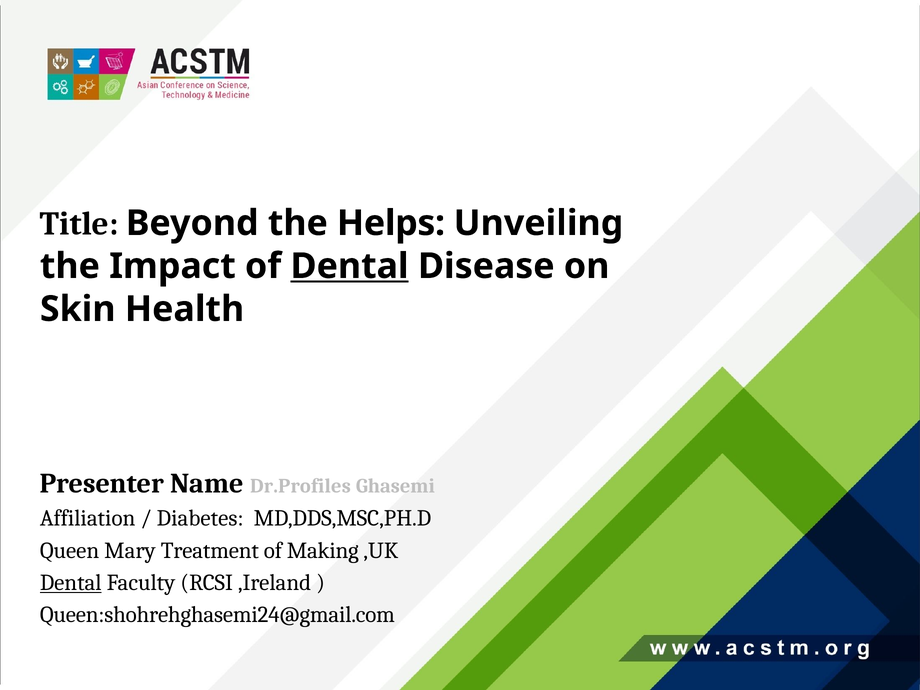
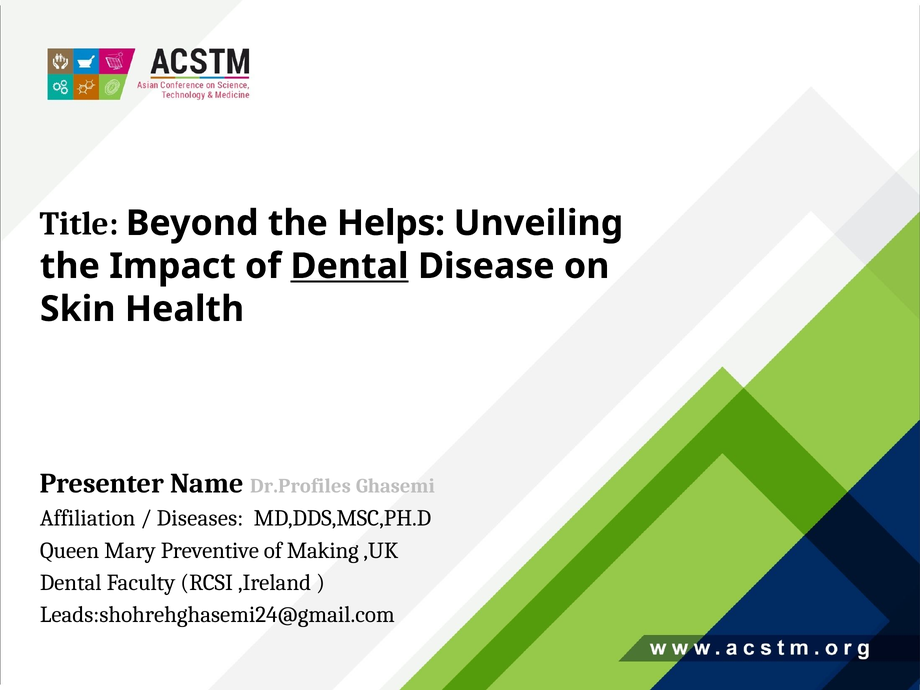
Diabetes: Diabetes -> Diseases
Treatment: Treatment -> Preventive
Dental at (71, 583) underline: present -> none
Queen:shohrehghasemi24@gmail.com: Queen:shohrehghasemi24@gmail.com -> Leads:shohrehghasemi24@gmail.com
